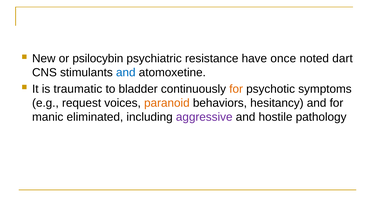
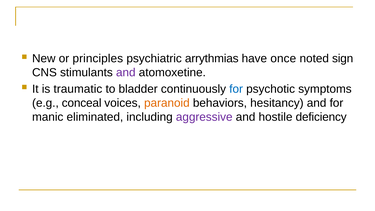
psilocybin: psilocybin -> principles
resistance: resistance -> arrythmias
dart: dart -> sign
and at (126, 73) colour: blue -> purple
for at (236, 89) colour: orange -> blue
request: request -> conceal
pathology: pathology -> deficiency
